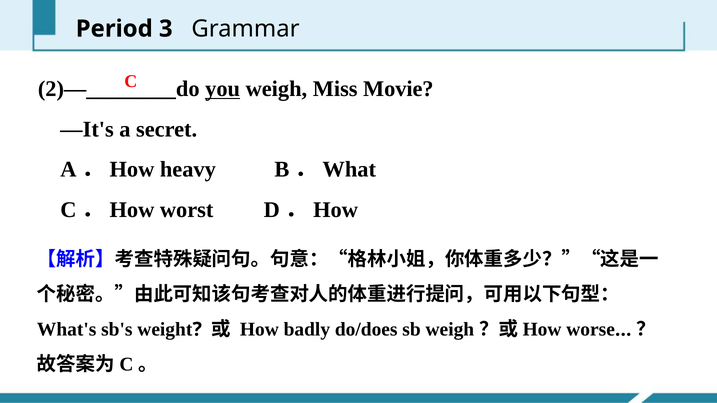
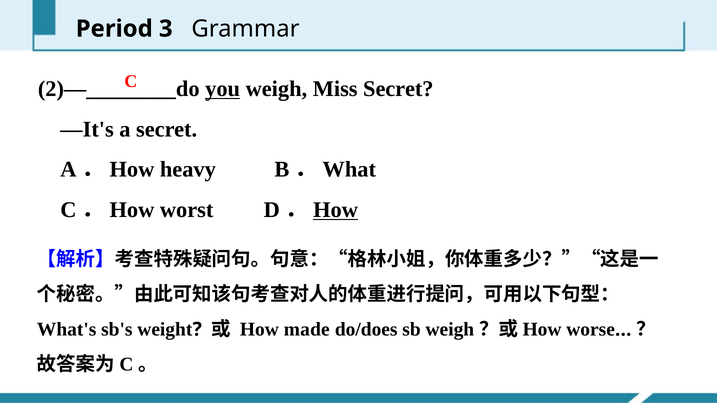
Miss Movie: Movie -> Secret
How at (336, 210) underline: none -> present
badly: badly -> made
